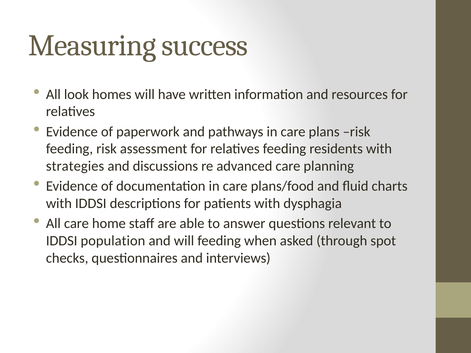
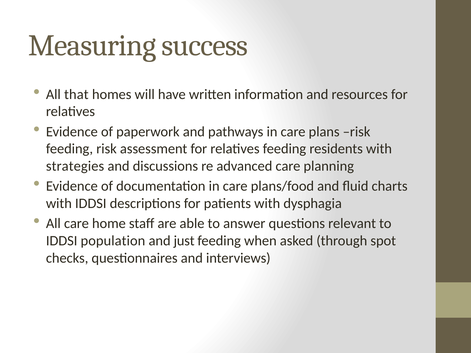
look: look -> that
and will: will -> just
